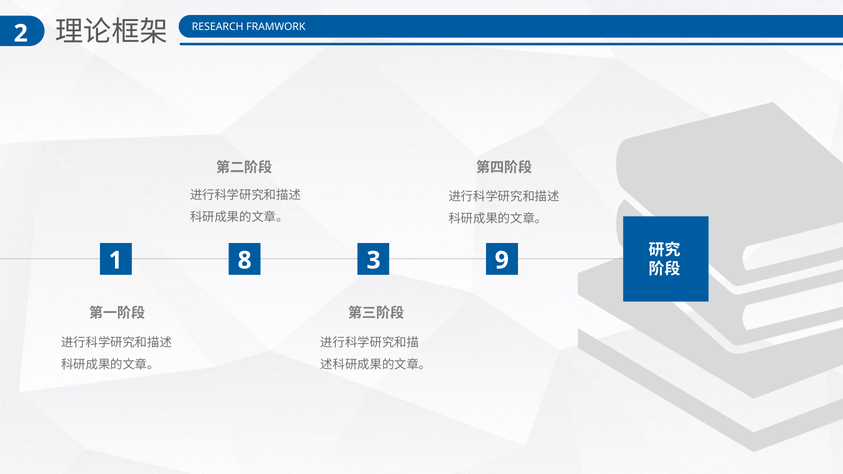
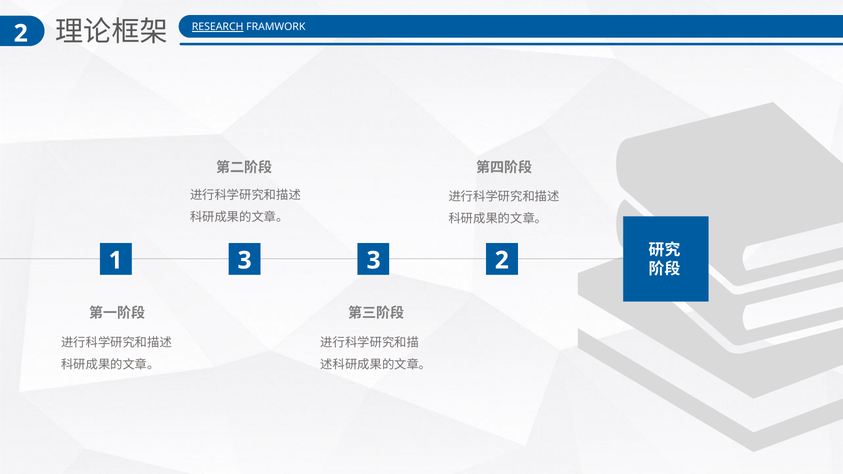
RESEARCH underline: none -> present
1 8: 8 -> 3
3 9: 9 -> 2
